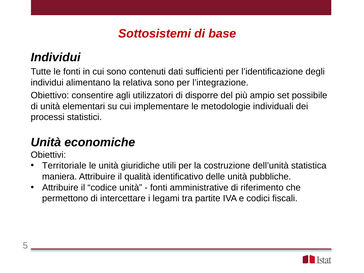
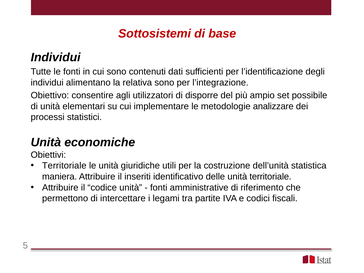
individuali: individuali -> analizzare
qualità: qualità -> inseriti
unità pubbliche: pubbliche -> territoriale
